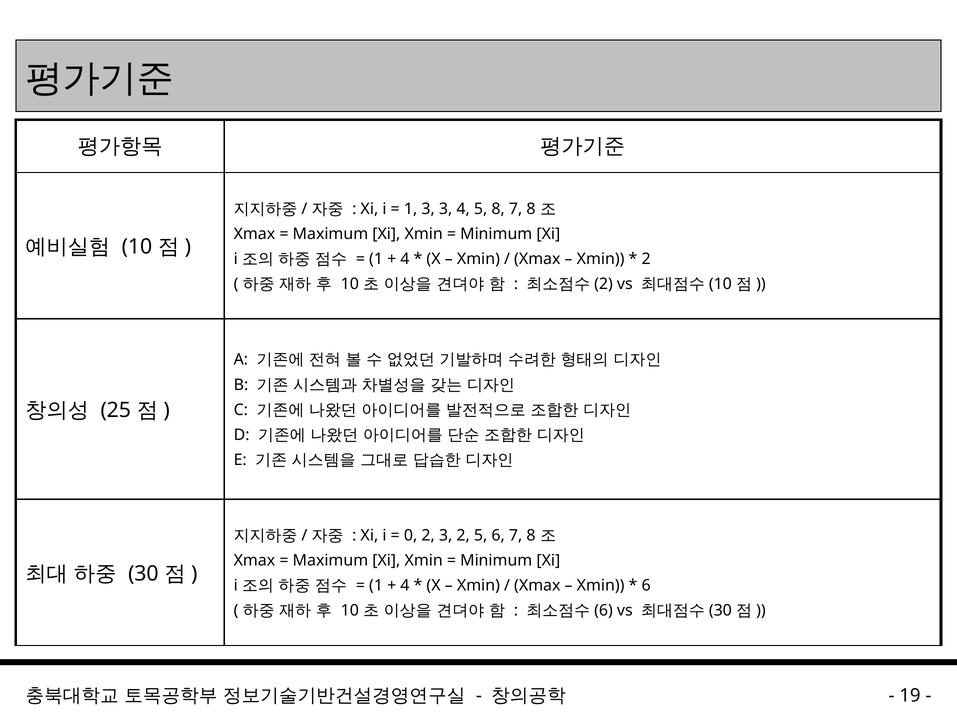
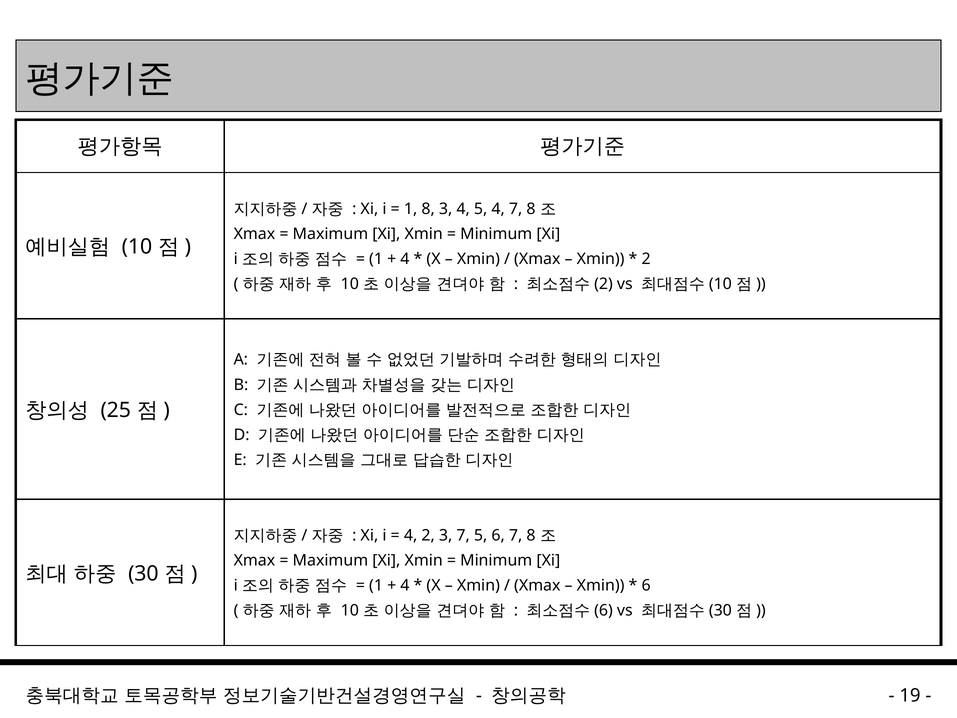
1 3: 3 -> 8
5 8: 8 -> 4
0 at (411, 535): 0 -> 4
3 2: 2 -> 7
